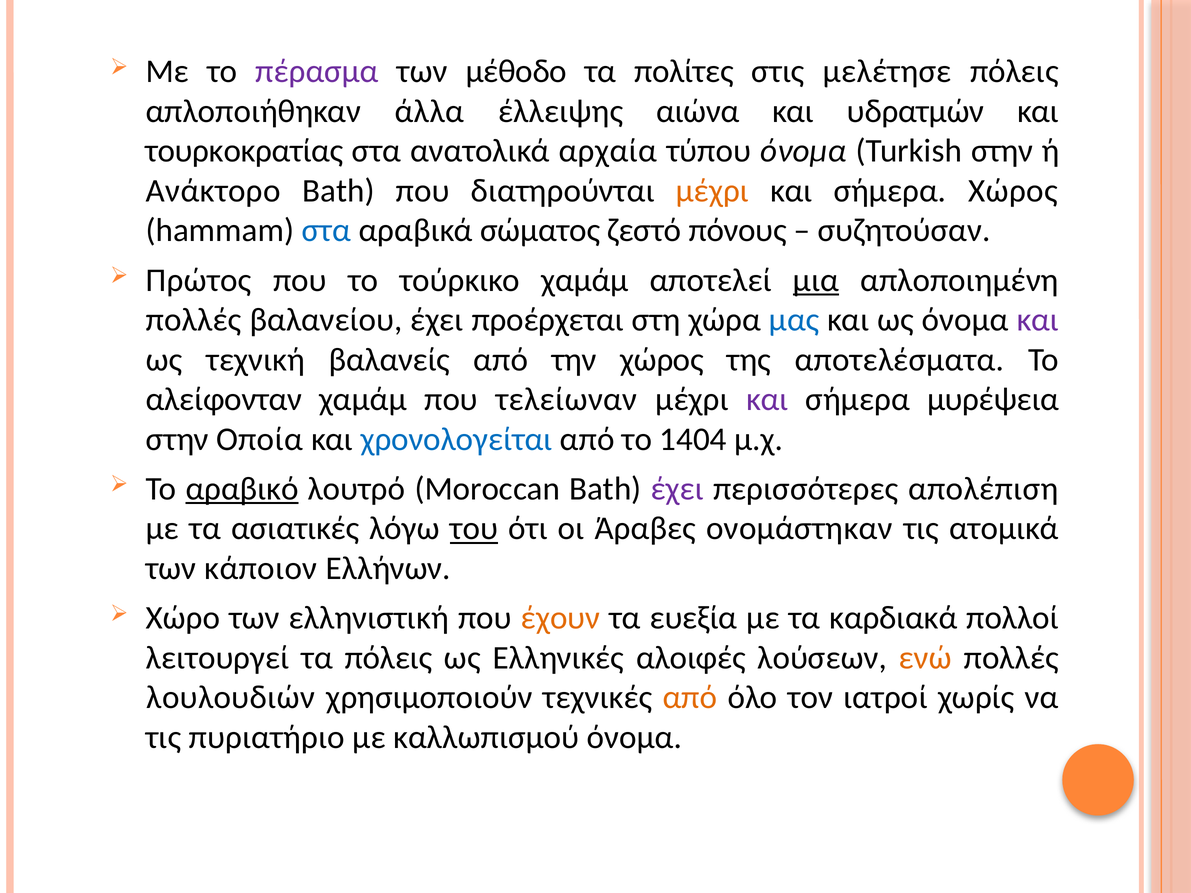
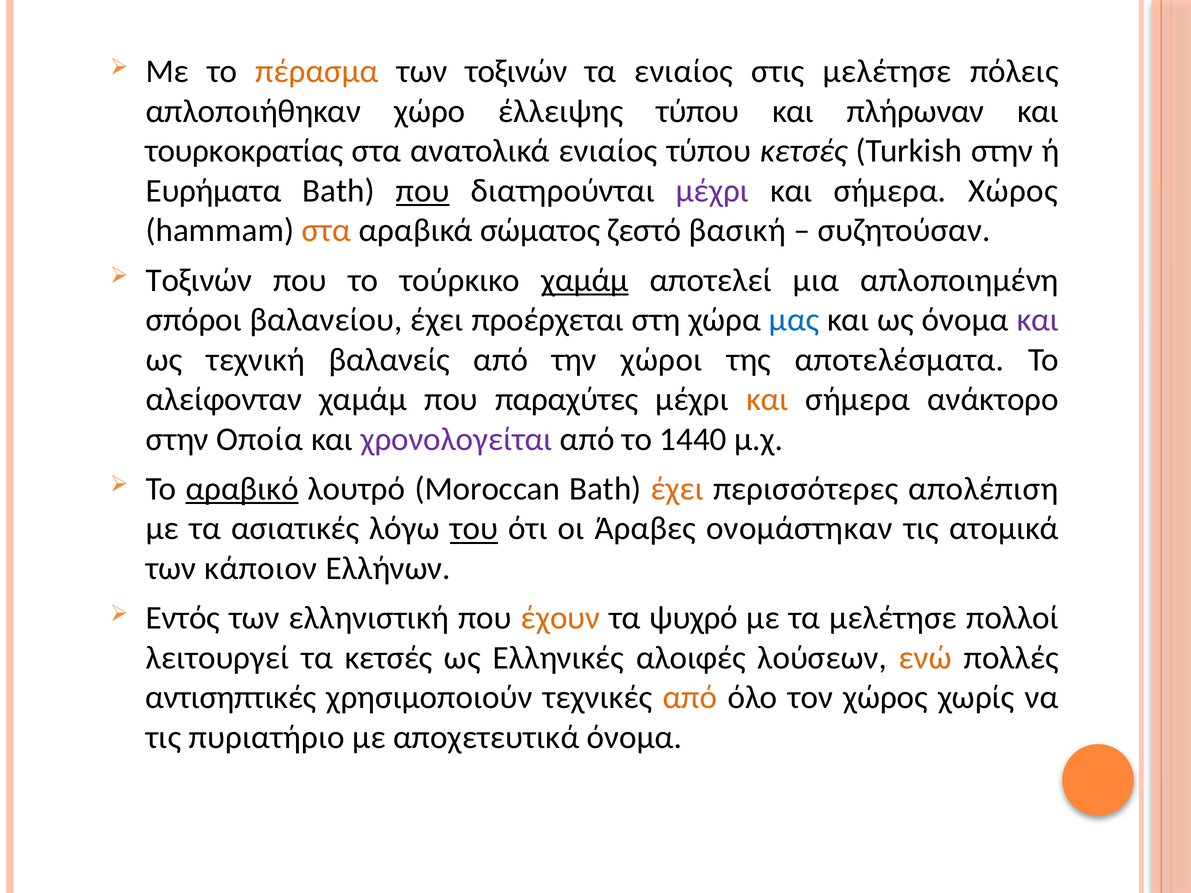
πέρασμα colour: purple -> orange
των μέθοδο: μέθοδο -> τοξινών
τα πολίτες: πολίτες -> ενιαίος
άλλα: άλλα -> χώρο
έλλειψης αιώνα: αιώνα -> τύπου
υδρατμών: υδρατμών -> πλήρωναν
ανατολικά αρχαία: αρχαία -> ενιαίος
τύπου όνομα: όνομα -> κετσές
Ανάκτορο: Ανάκτορο -> Ευρήματα
που at (423, 191) underline: none -> present
μέχρι at (712, 191) colour: orange -> purple
στα at (326, 230) colour: blue -> orange
πόνους: πόνους -> βασική
Πρώτος at (199, 280): Πρώτος -> Τοξινών
χαμάμ at (585, 280) underline: none -> present
μια underline: present -> none
πολλές at (194, 320): πολλές -> σπόροι
την χώρος: χώρος -> χώροι
τελείωναν: τελείωναν -> παραχύτες
και at (767, 399) colour: purple -> orange
μυρέψεια: μυρέψεια -> ανάκτορο
χρονολογείται colour: blue -> purple
1404: 1404 -> 1440
έχει at (677, 489) colour: purple -> orange
Χώρο: Χώρο -> Εντός
ευεξία: ευεξία -> ψυχρό
τα καρδιακά: καρδιακά -> μελέτησε
τα πόλεις: πόλεις -> κετσές
λουλουδιών: λουλουδιών -> αντισηπτικές
τον ιατροί: ιατροί -> χώρος
καλλωπισμού: καλλωπισμού -> αποχετευτικά
